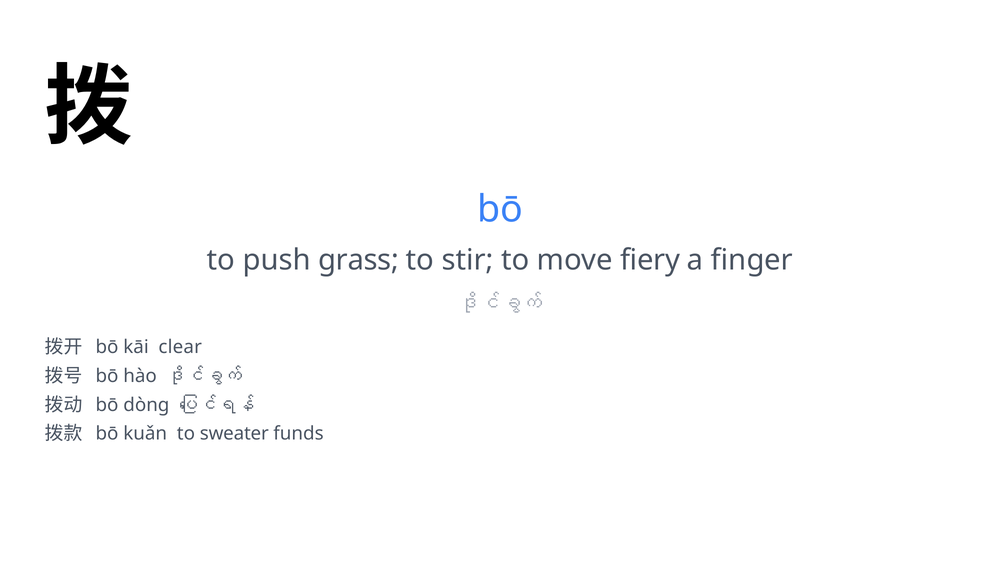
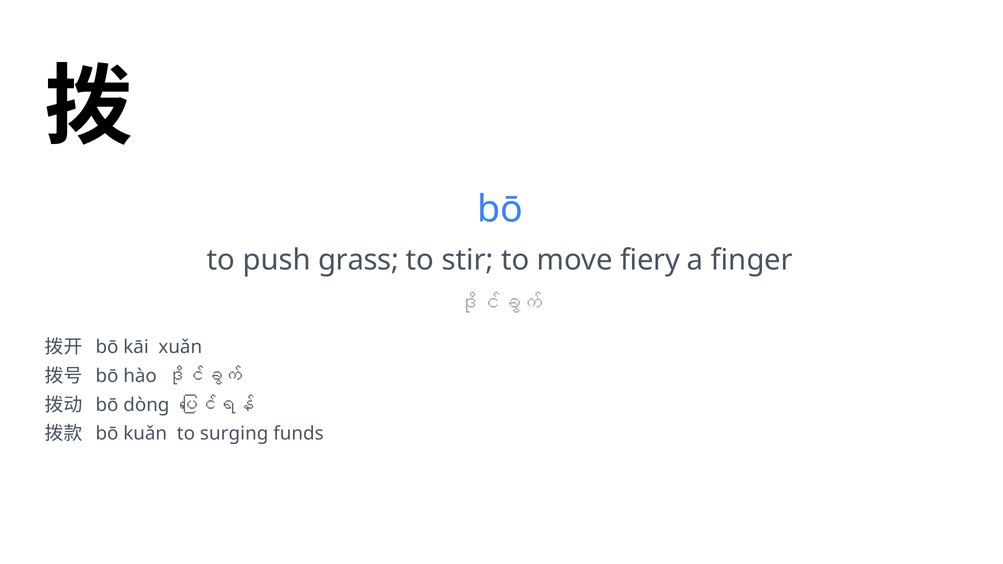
clear: clear -> xuǎn
sweater: sweater -> surging
